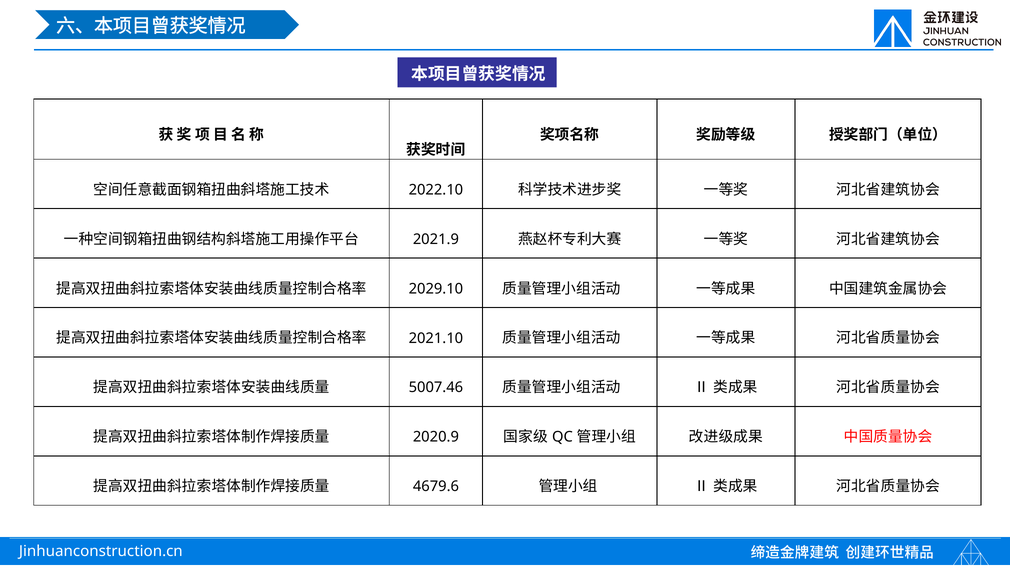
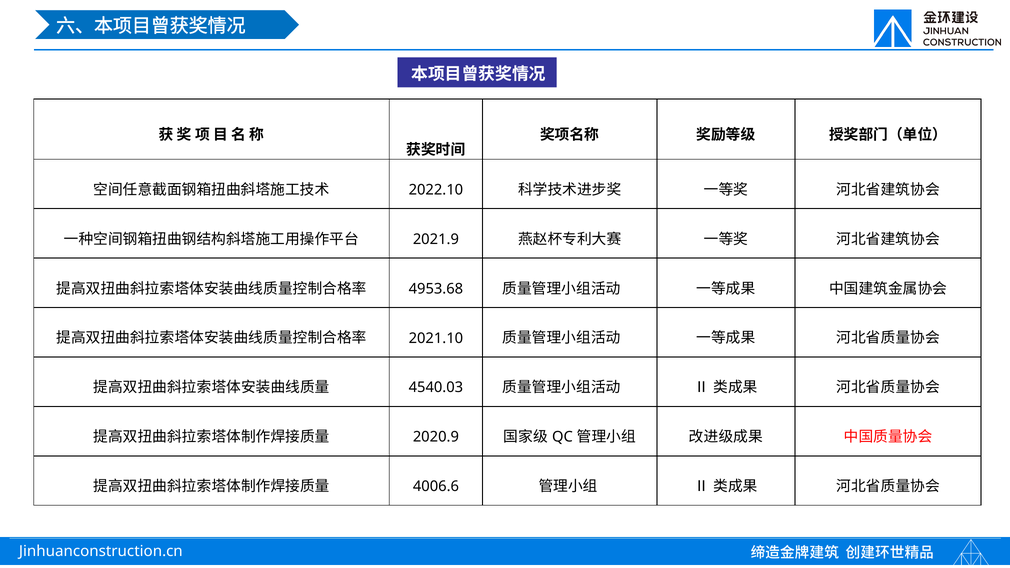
2029.10: 2029.10 -> 4953.68
5007.46: 5007.46 -> 4540.03
4679.6: 4679.6 -> 4006.6
